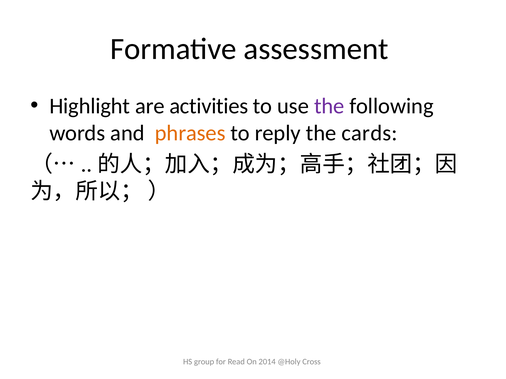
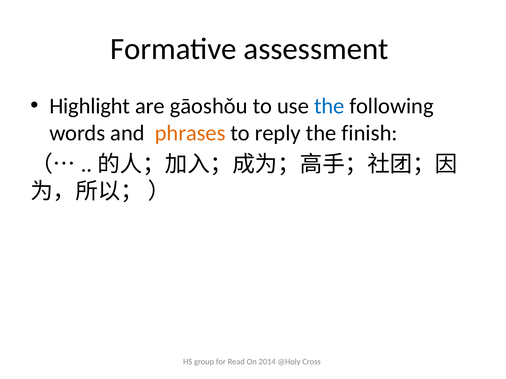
activities: activities -> gāoshǒu
the at (329, 106) colour: purple -> blue
cards: cards -> finish
